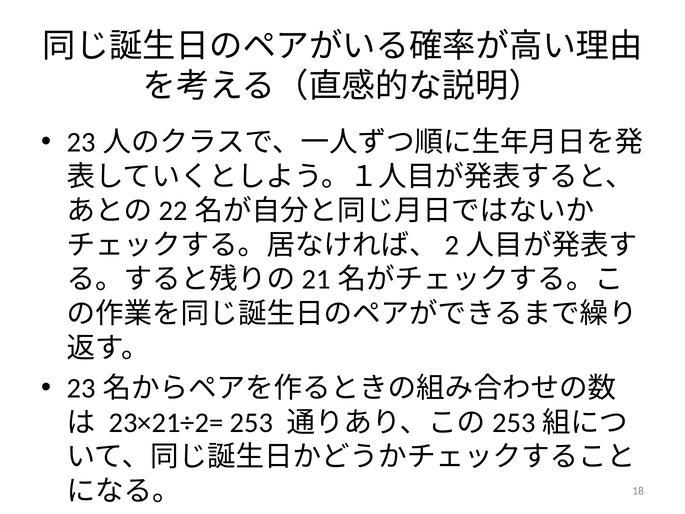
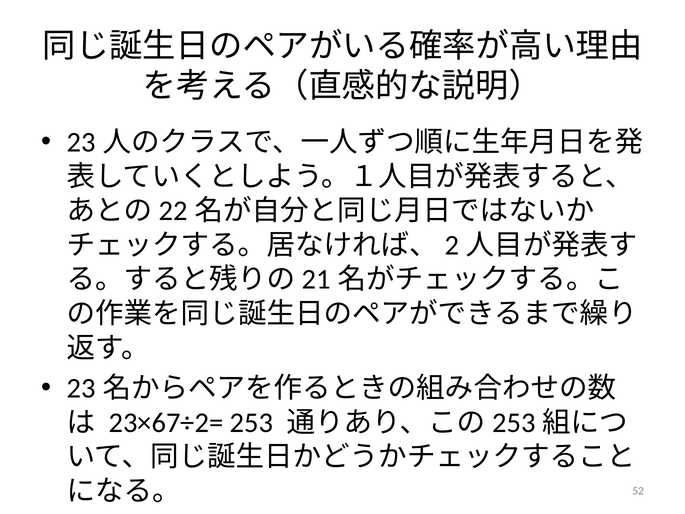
23×21÷2=: 23×21÷2= -> 23×67÷2=
18: 18 -> 52
